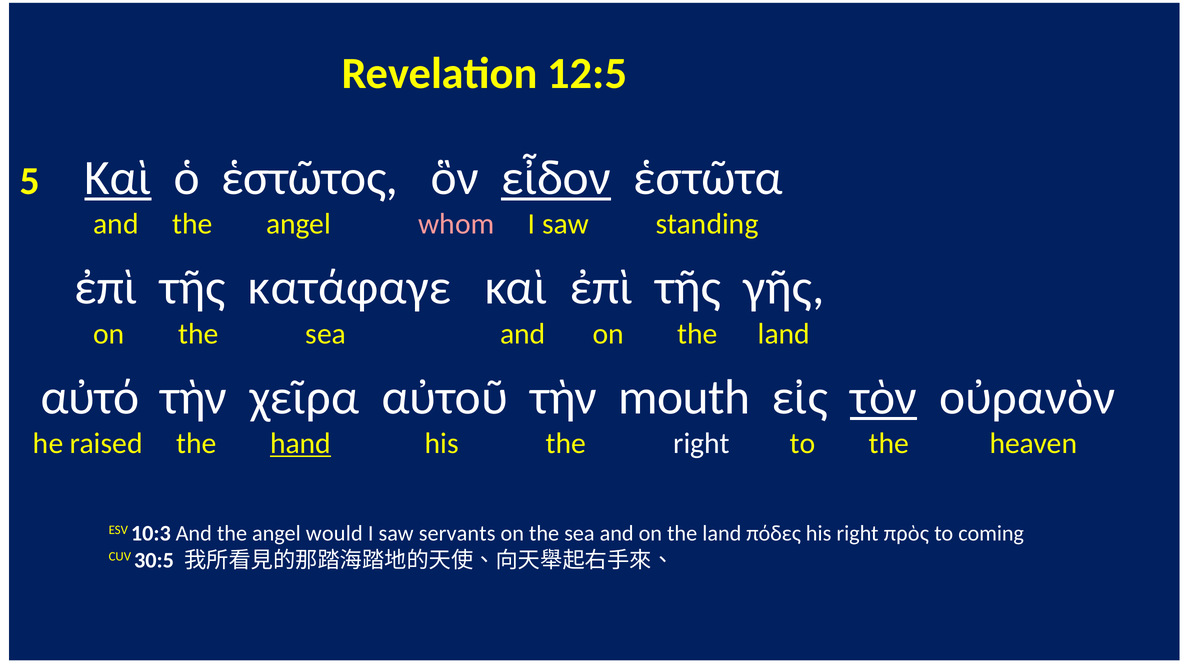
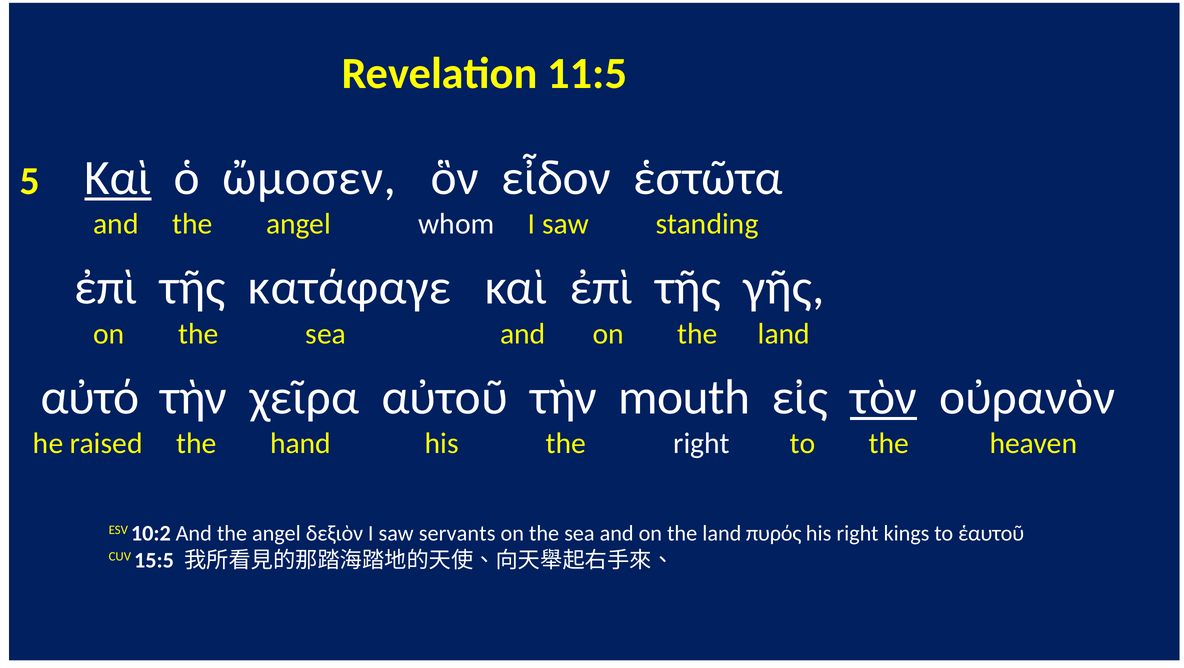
12:5: 12:5 -> 11:5
ἑστῶτος: ἑστῶτος -> ὤμοσεν
εἶδον underline: present -> none
whom colour: pink -> white
hand underline: present -> none
10:3: 10:3 -> 10:2
would: would -> δεξιὸν
πόδες: πόδες -> πυρός
πρὸς: πρὸς -> kings
coming: coming -> ἑαυτοῦ
30:5: 30:5 -> 15:5
